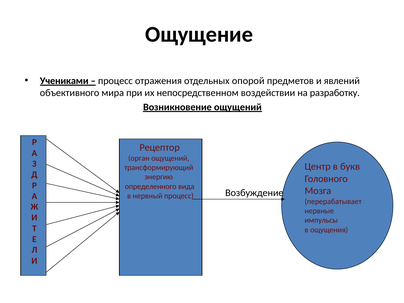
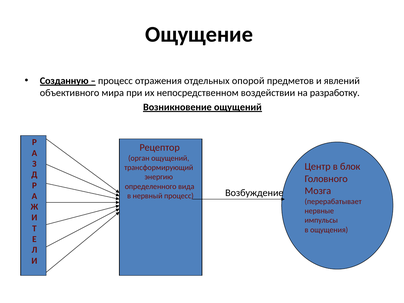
Учениками: Учениками -> Созданную
букв: букв -> блок
